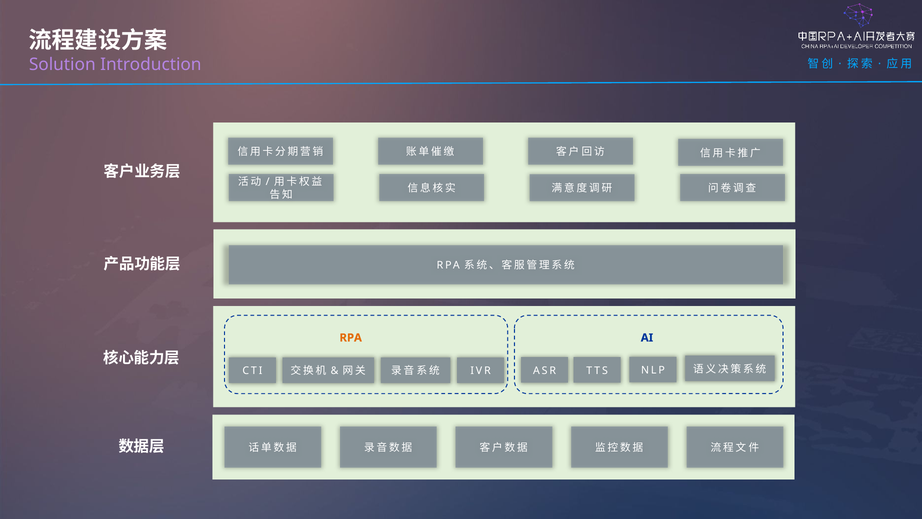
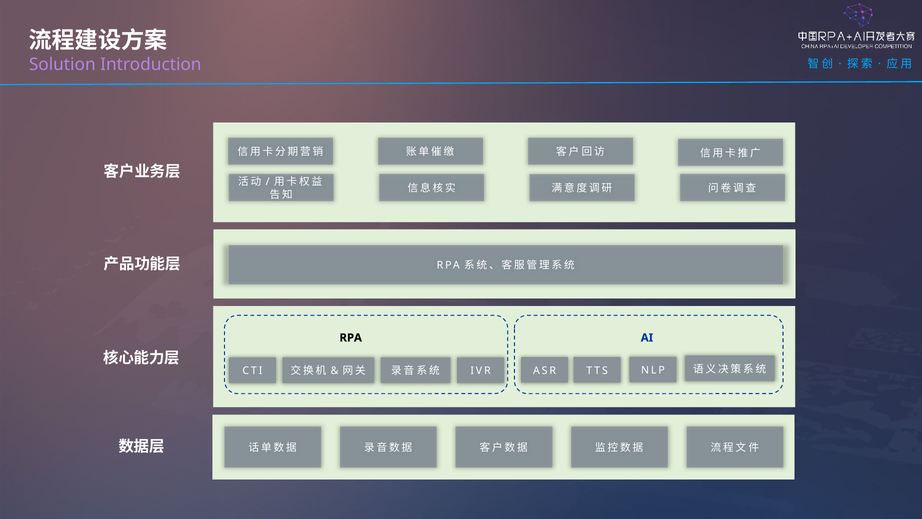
RPA at (351, 338) colour: orange -> black
